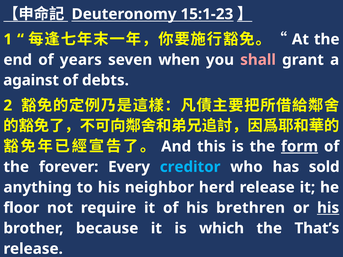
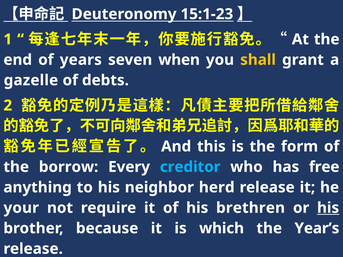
shall colour: pink -> yellow
against: against -> gazelle
form underline: present -> none
forever: forever -> borrow
sold: sold -> free
floor: floor -> your
That’s: That’s -> Year’s
